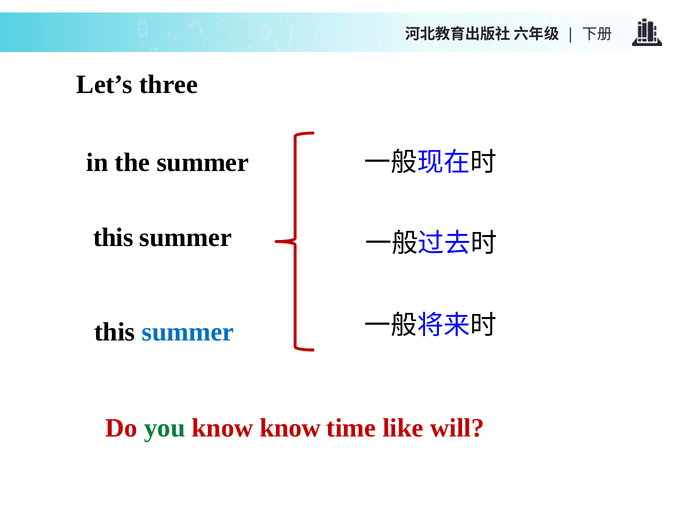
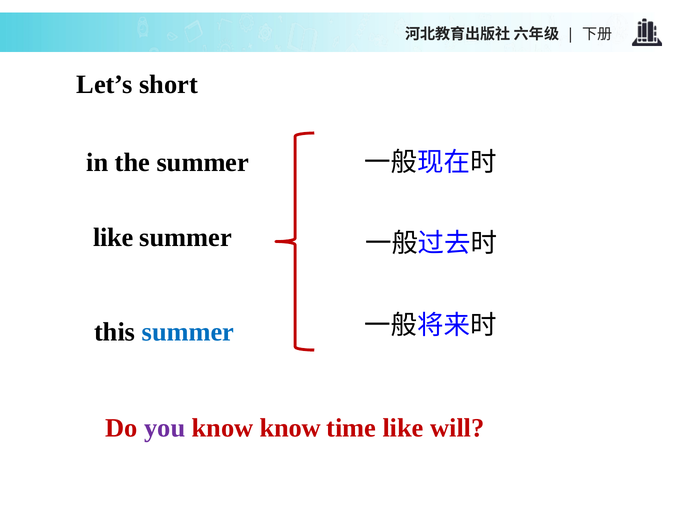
three: three -> short
this at (113, 238): this -> like
you colour: green -> purple
